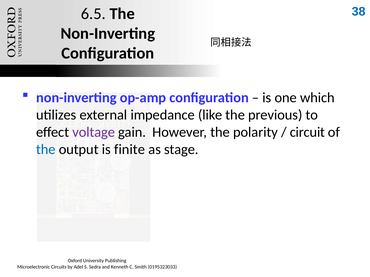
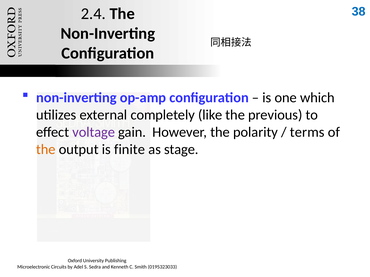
6.5: 6.5 -> 2.4
impedance: impedance -> completely
circuit: circuit -> terms
the at (46, 150) colour: blue -> orange
